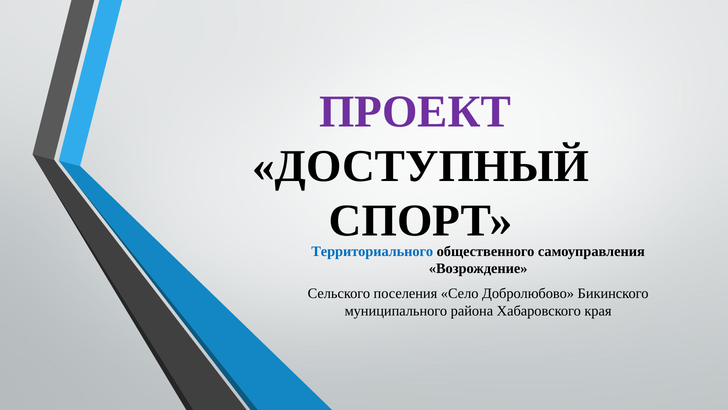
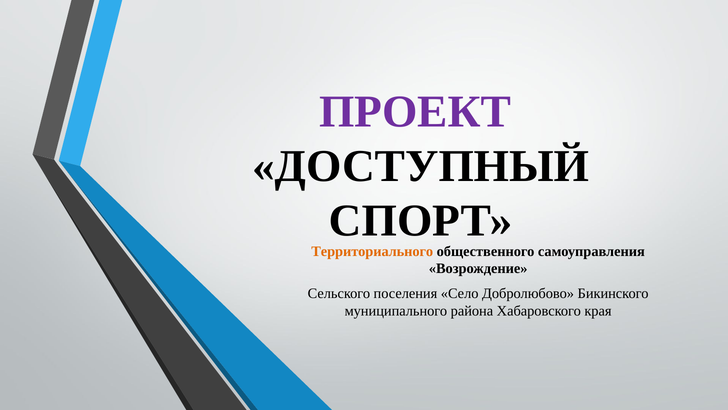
Территориального colour: blue -> orange
